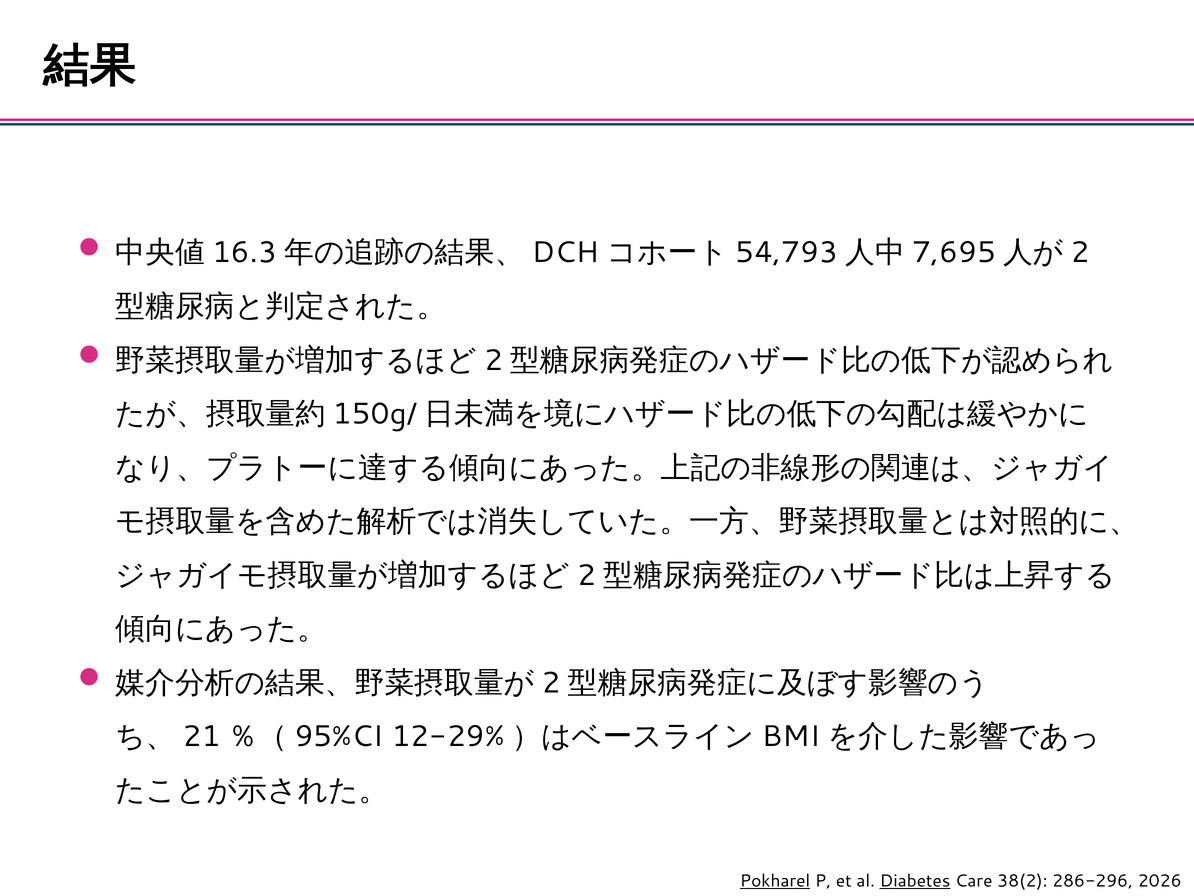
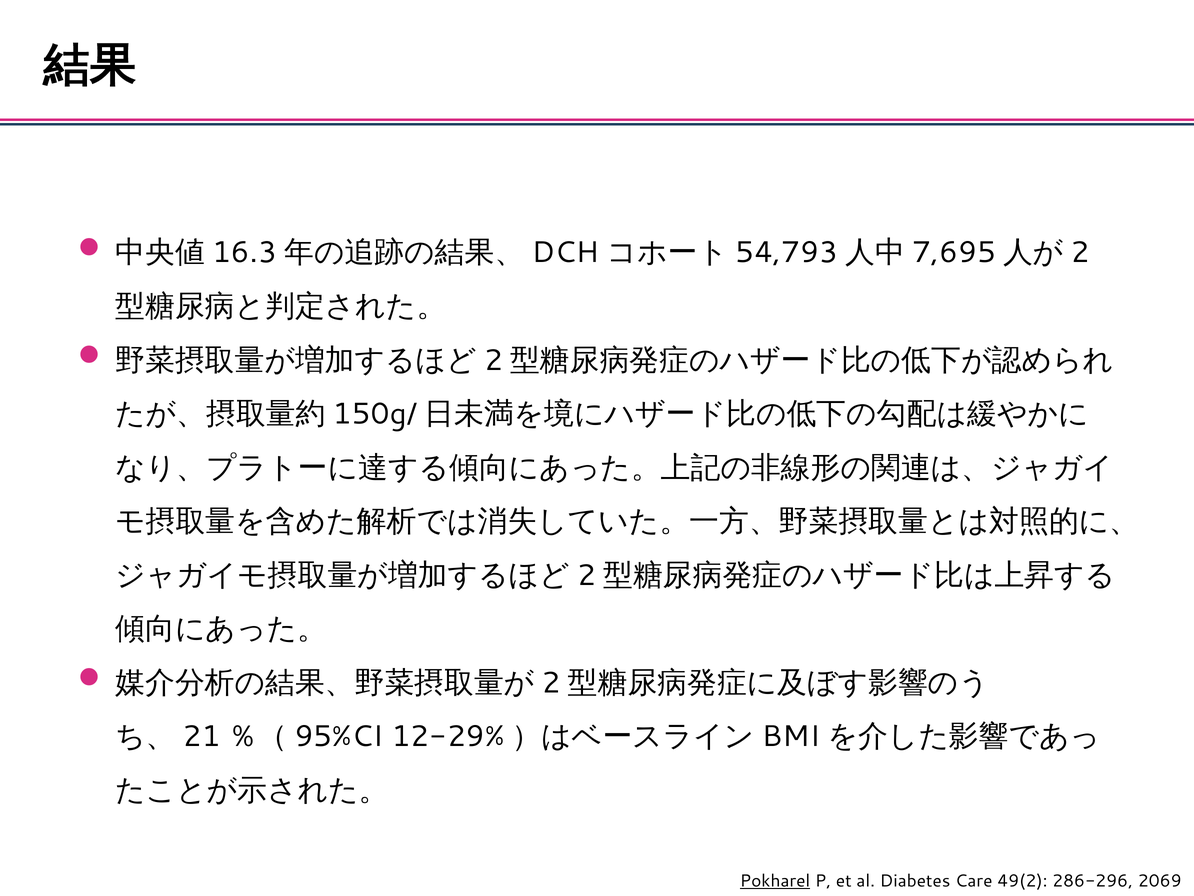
Diabetes underline: present -> none
38(2: 38(2 -> 49(2
2026: 2026 -> 2069
